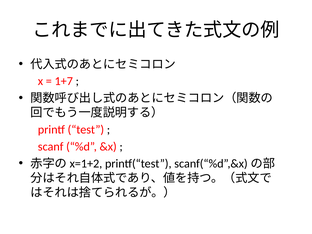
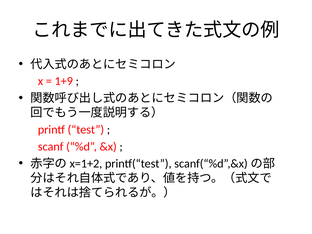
1+7: 1+7 -> 1+9
